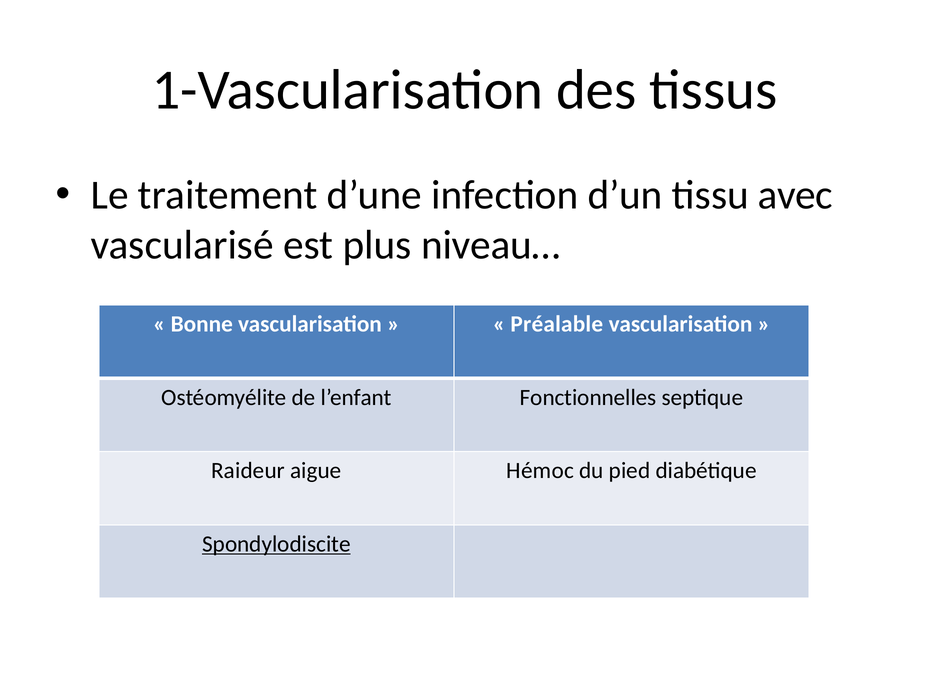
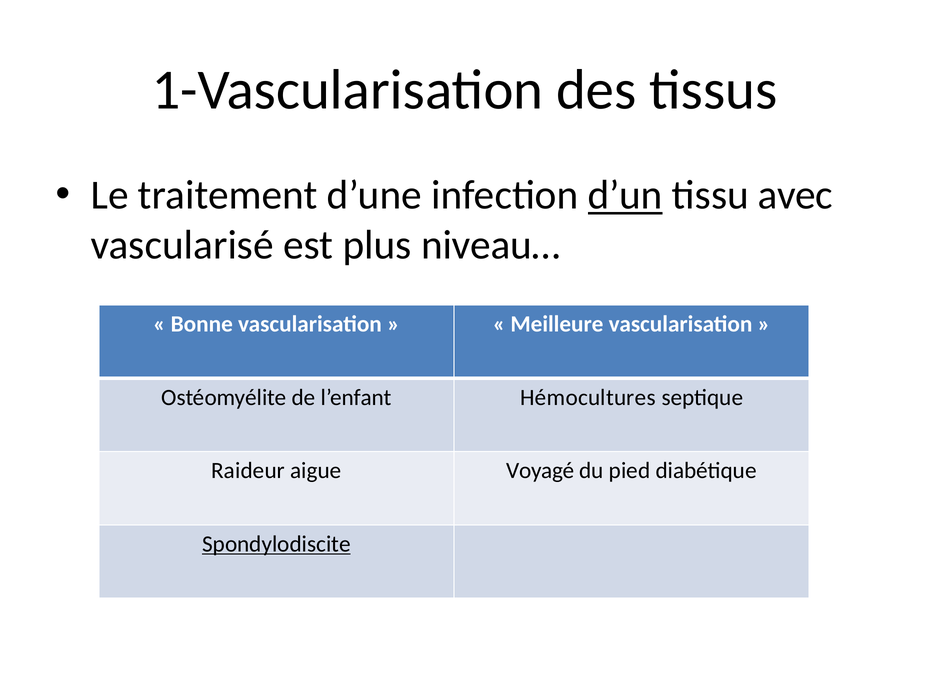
d’un underline: none -> present
Préalable: Préalable -> Meilleure
Fonctionnelles: Fonctionnelles -> Hémocultures
Hémoc: Hémoc -> Voyagé
